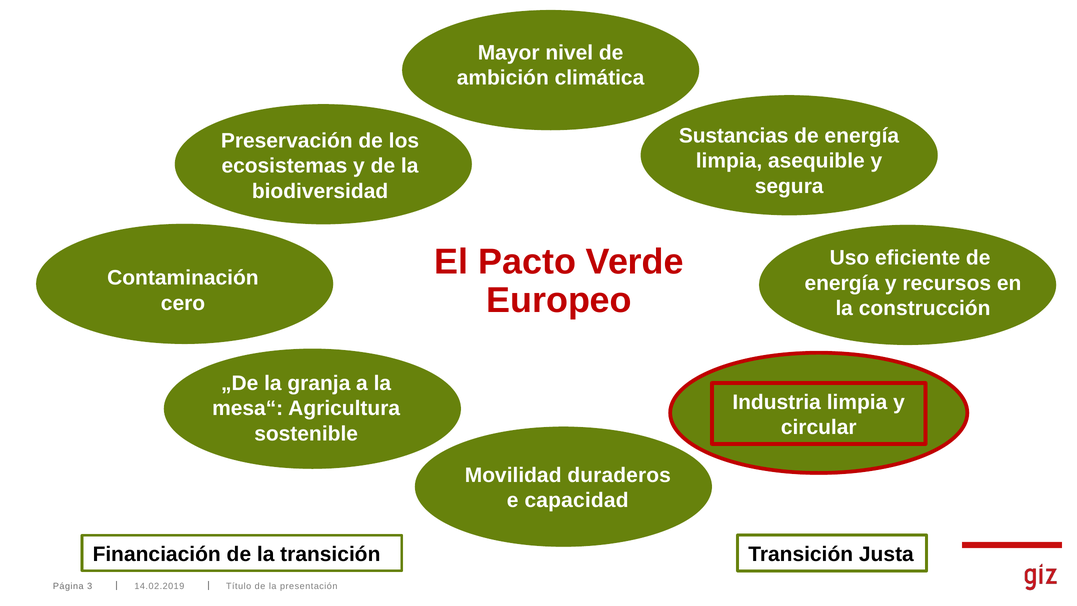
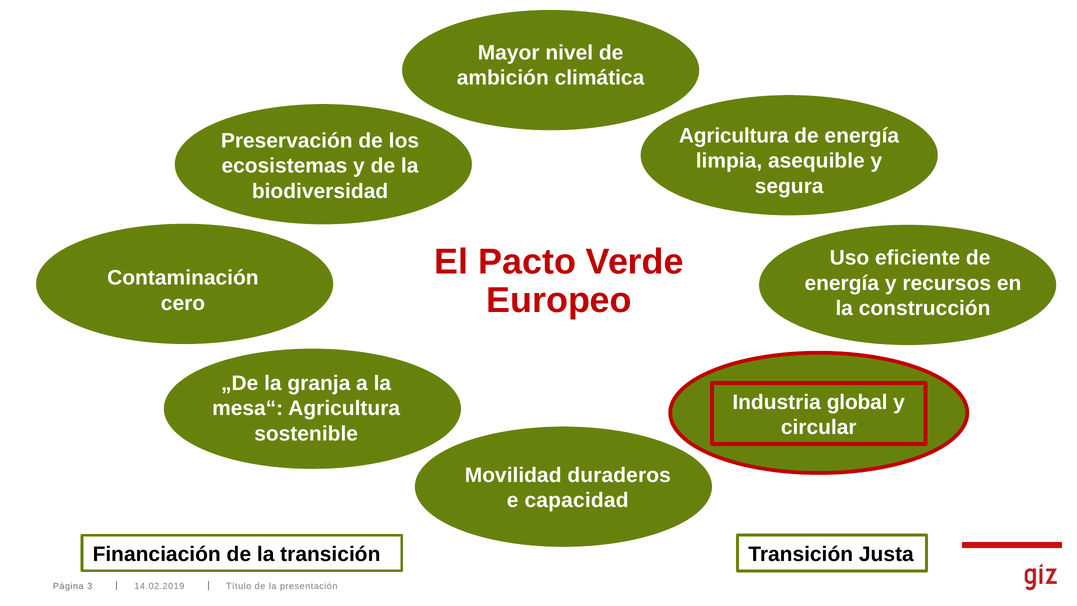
Sustancias at (734, 136): Sustancias -> Agricultura
Industria limpia: limpia -> global
